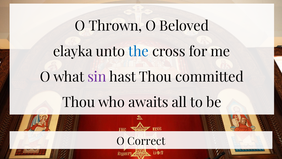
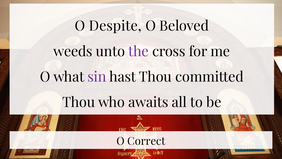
Thrown: Thrown -> Despite
elayka: elayka -> weeds
the colour: blue -> purple
